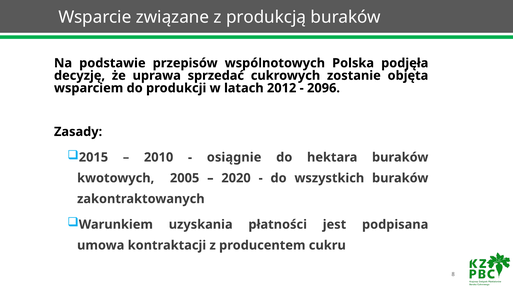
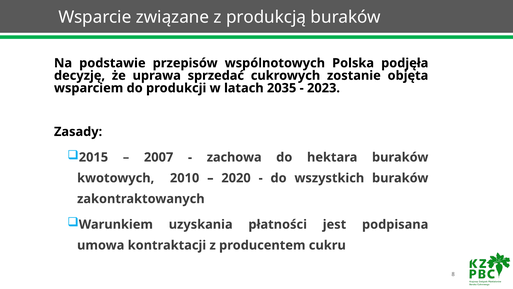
2012: 2012 -> 2035
2096: 2096 -> 2023
2010: 2010 -> 2007
osiągnie: osiągnie -> zachowa
2005: 2005 -> 2010
